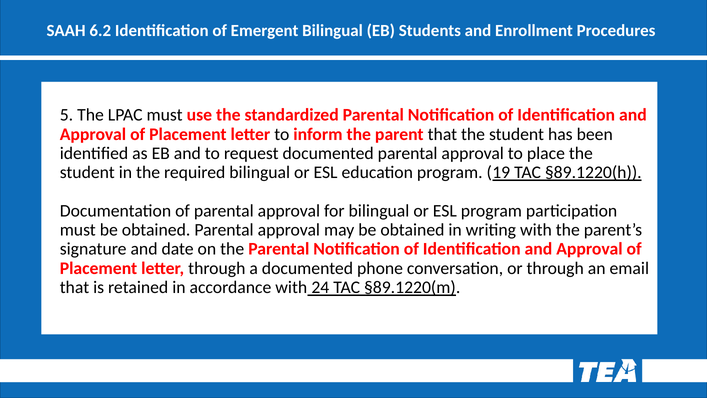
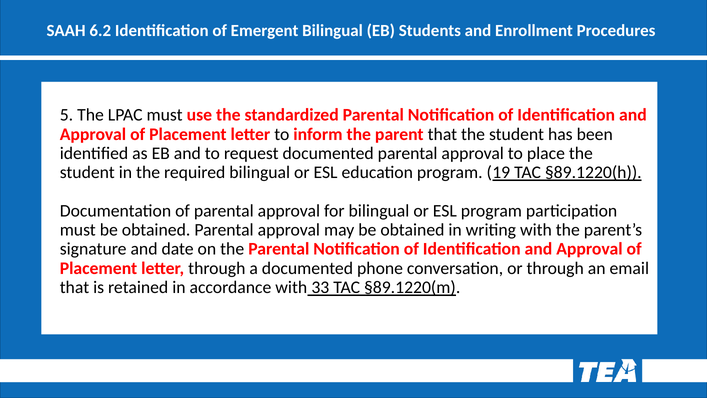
24: 24 -> 33
